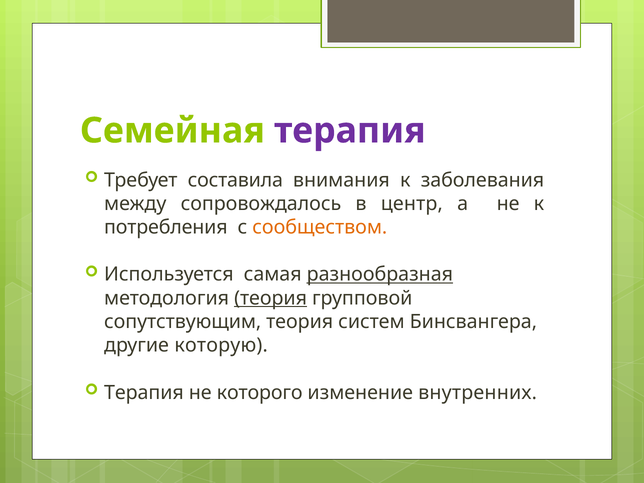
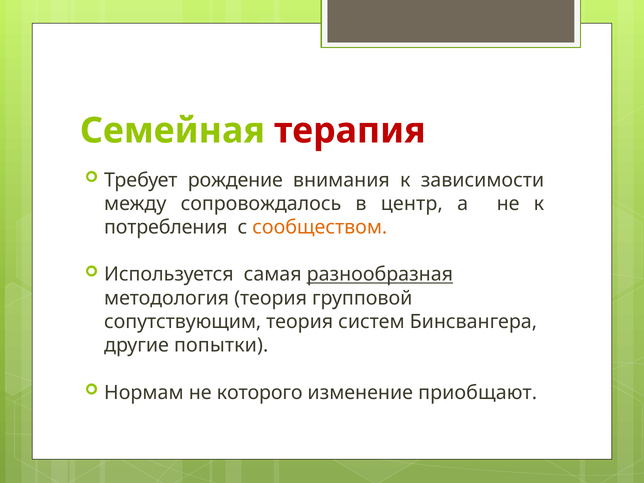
терапия at (350, 131) colour: purple -> red
составила: составила -> рождение
заболевания: заболевания -> зависимости
теория at (271, 298) underline: present -> none
которую: которую -> попытки
Терапия at (144, 393): Терапия -> Нормам
внутренних: внутренних -> приобщают
